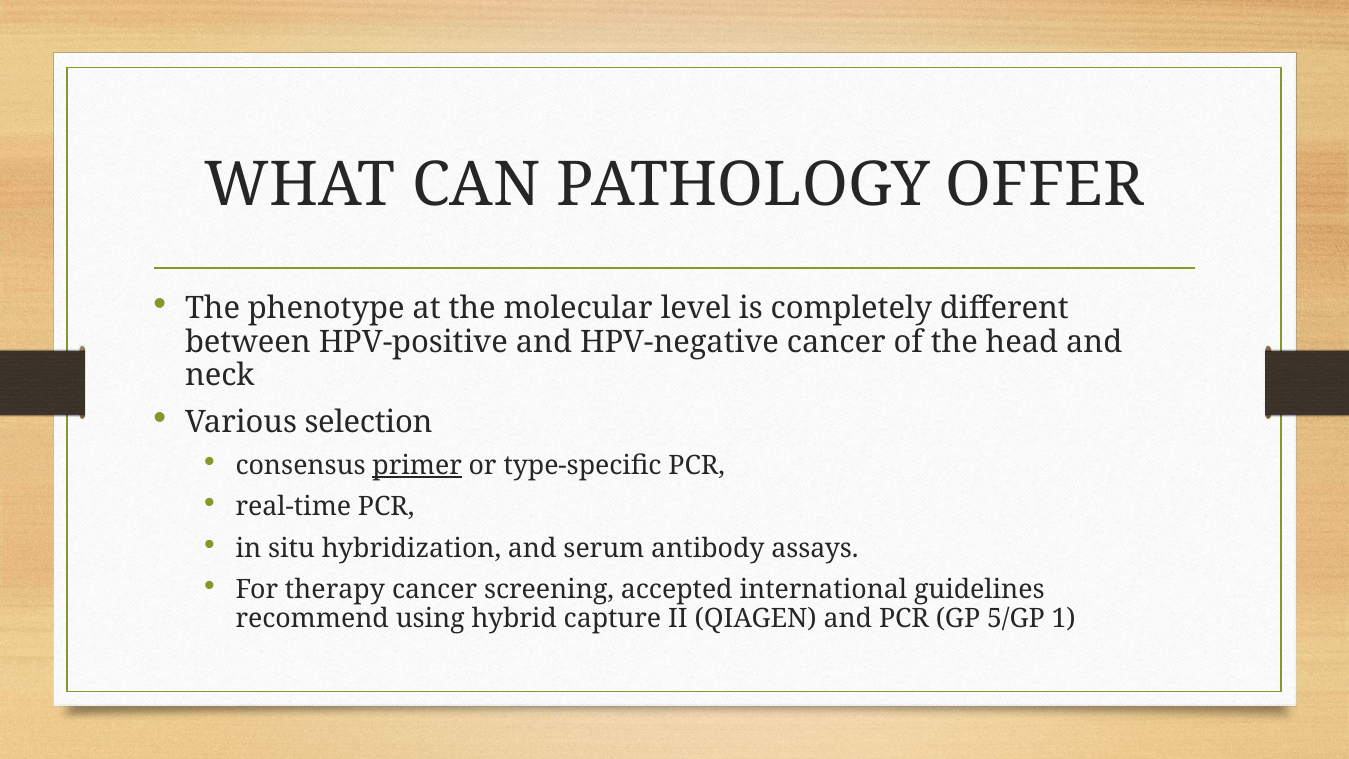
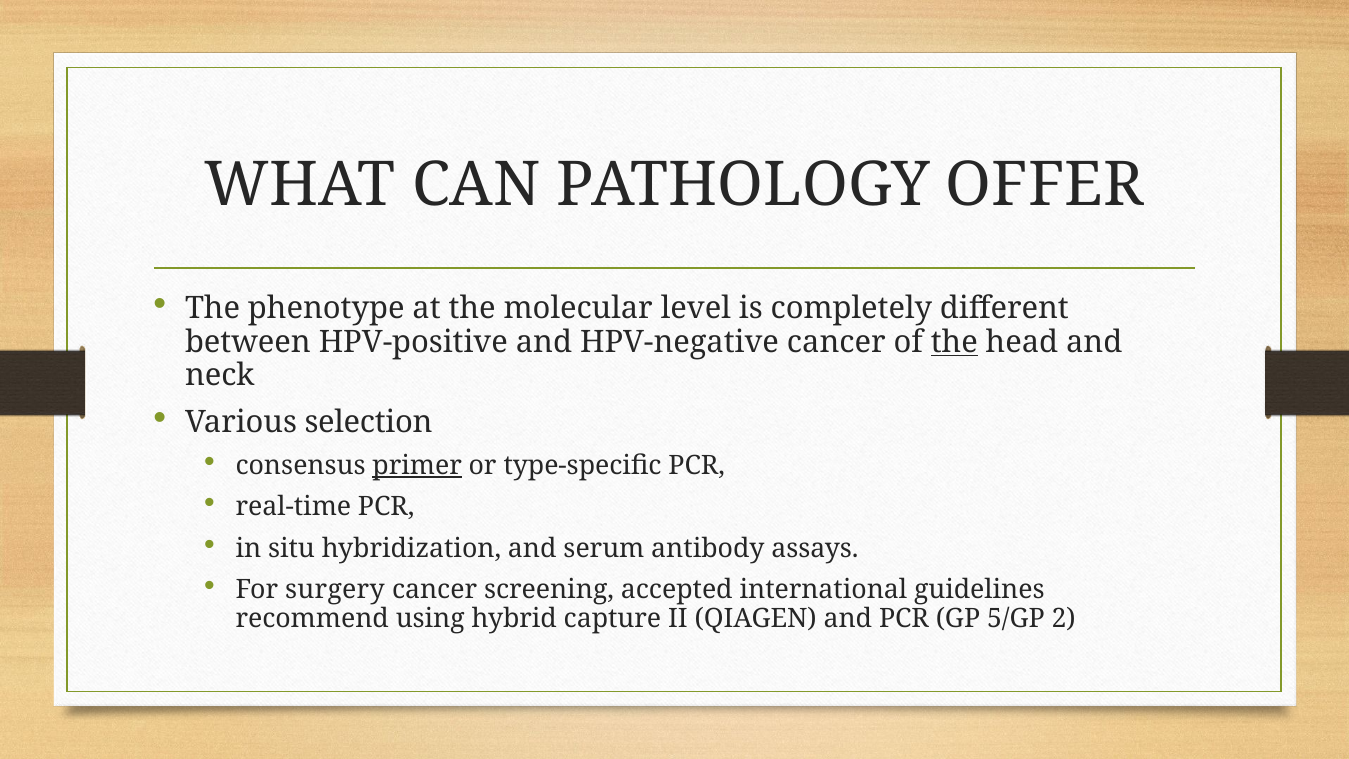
the at (954, 342) underline: none -> present
therapy: therapy -> surgery
1: 1 -> 2
